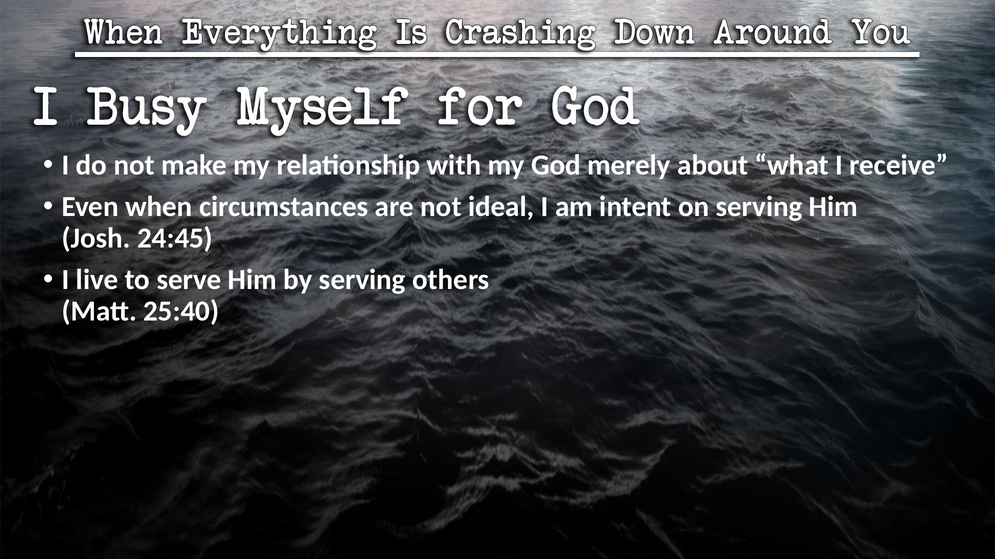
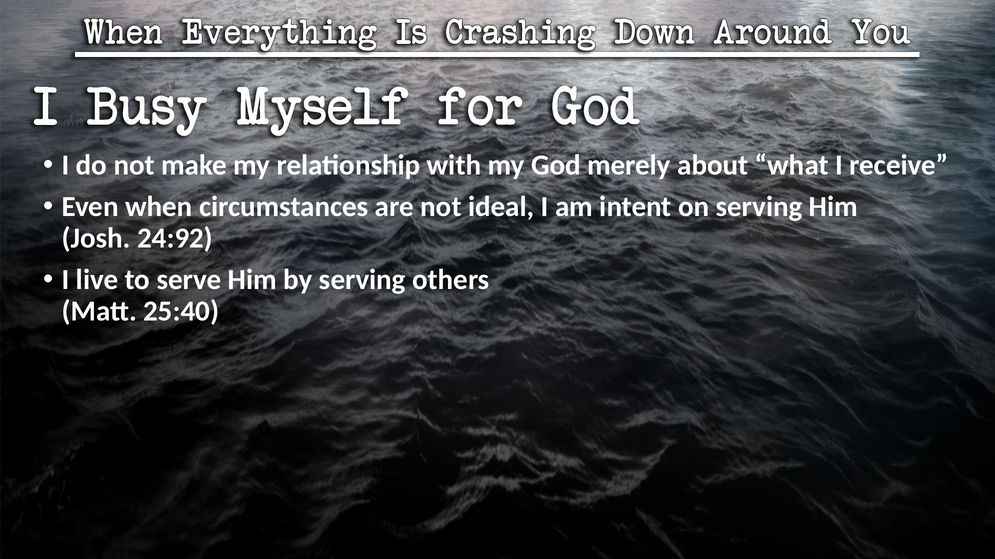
24:45: 24:45 -> 24:92
